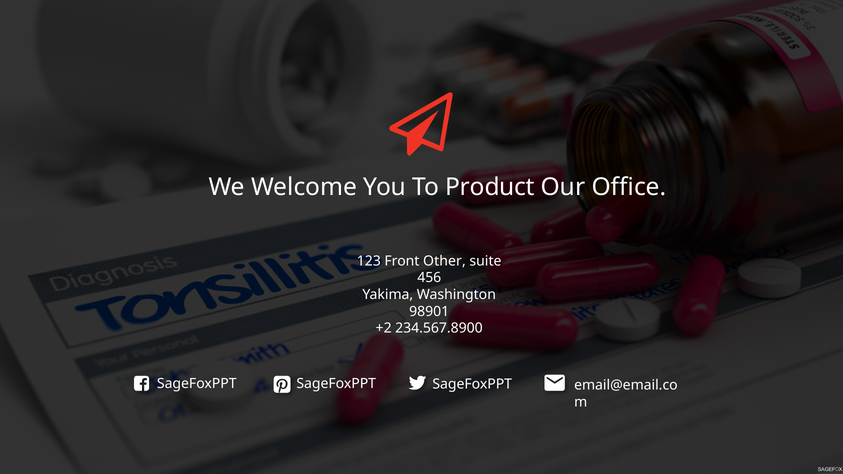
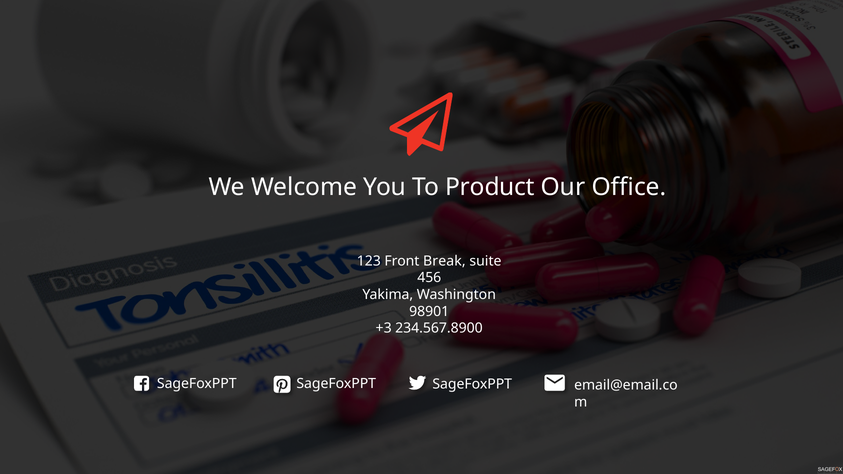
Other: Other -> Break
+2: +2 -> +3
